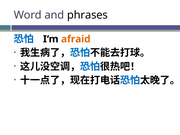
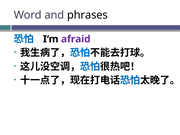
afraid colour: orange -> purple
